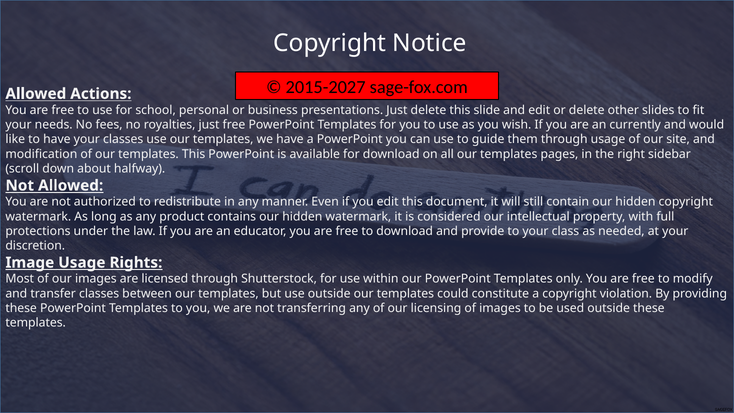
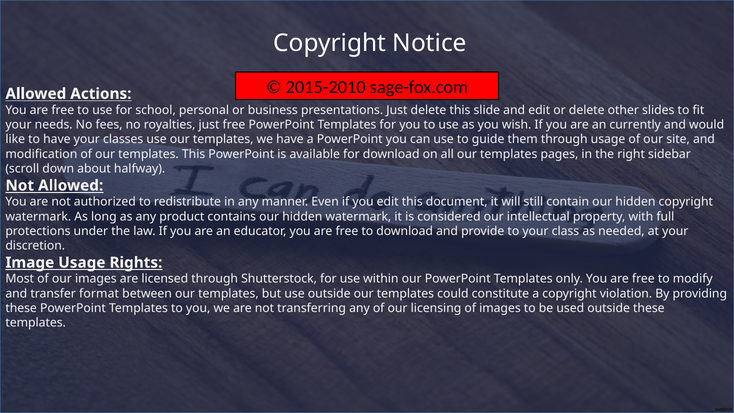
2015-2027: 2015-2027 -> 2015-2010
transfer classes: classes -> format
